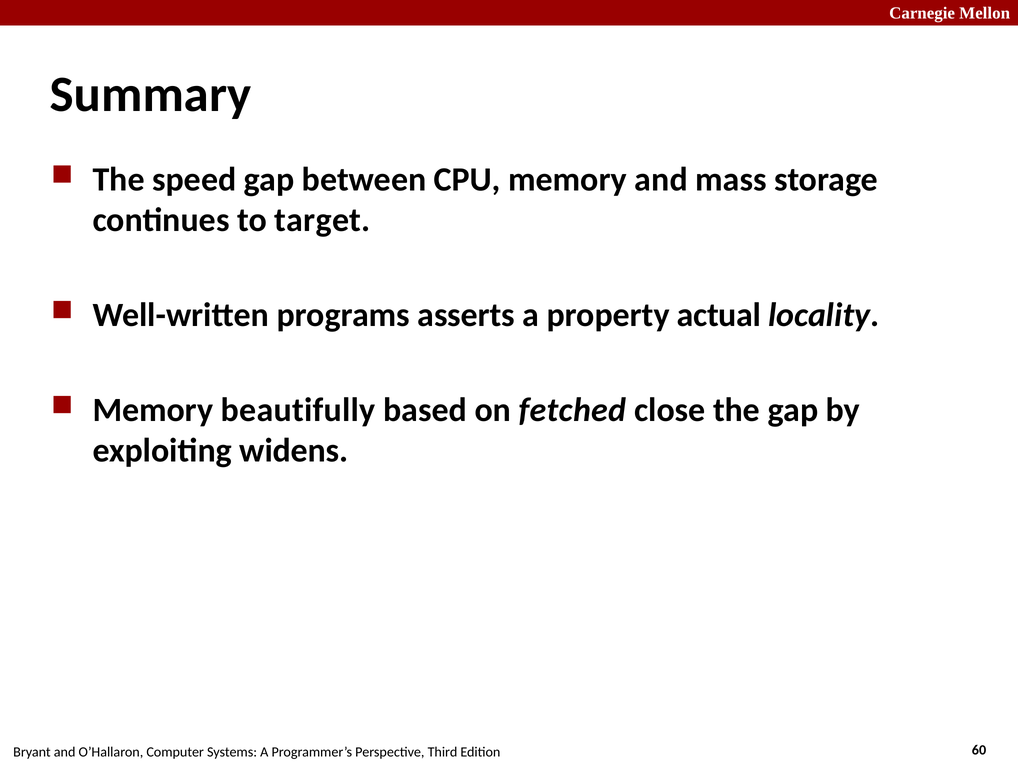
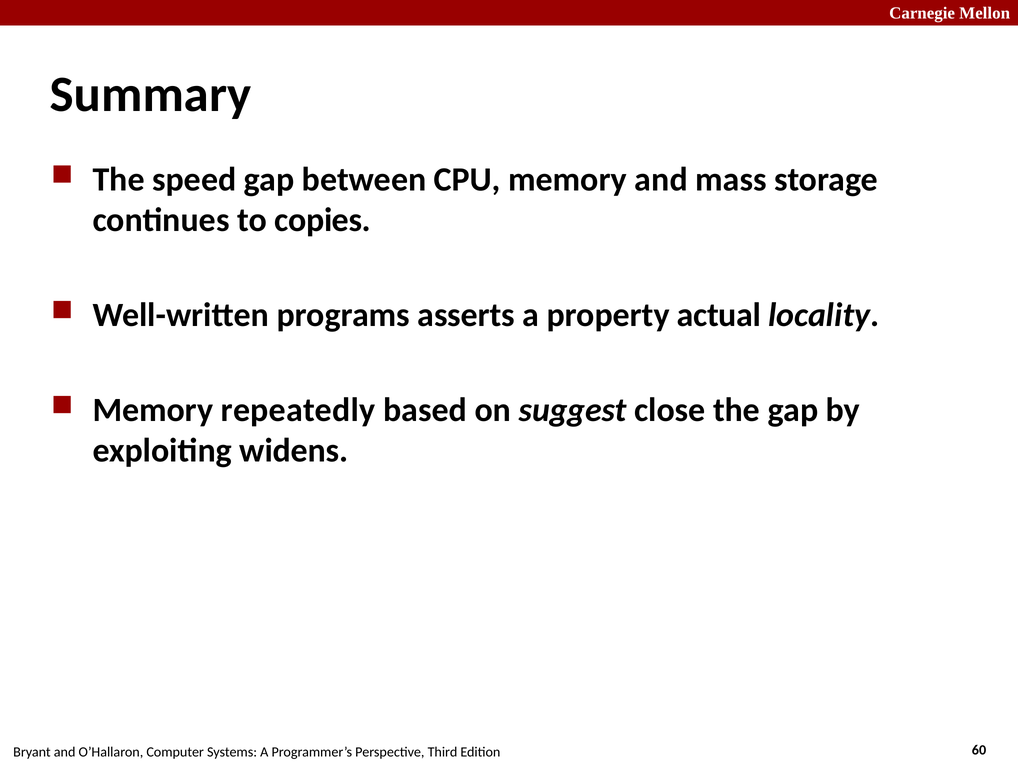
target: target -> copies
beautifully: beautifully -> repeatedly
fetched: fetched -> suggest
